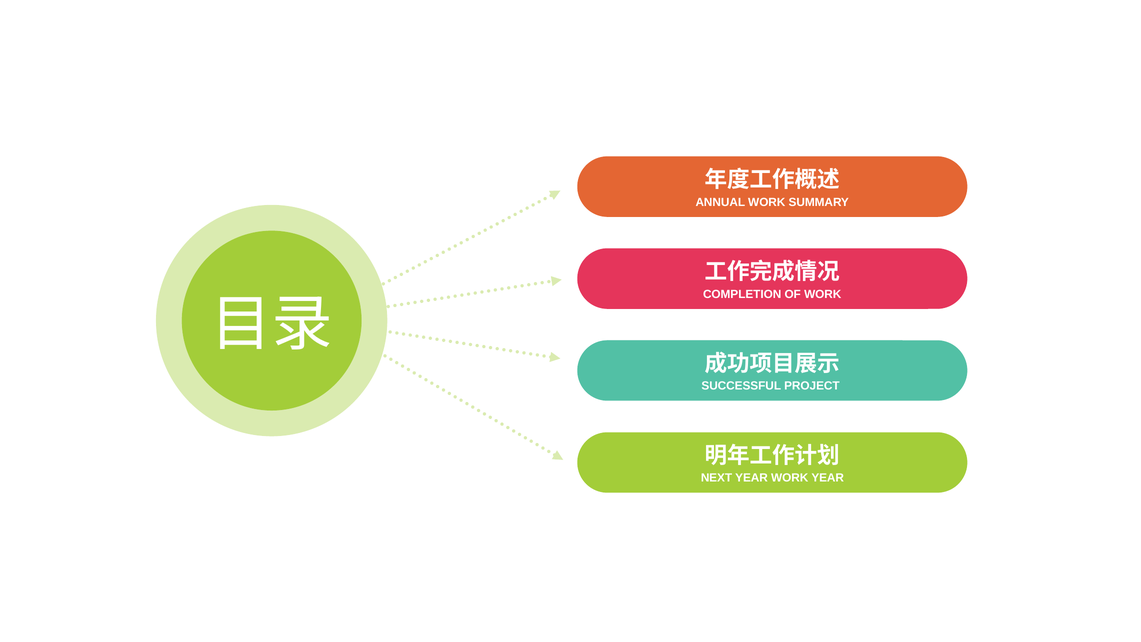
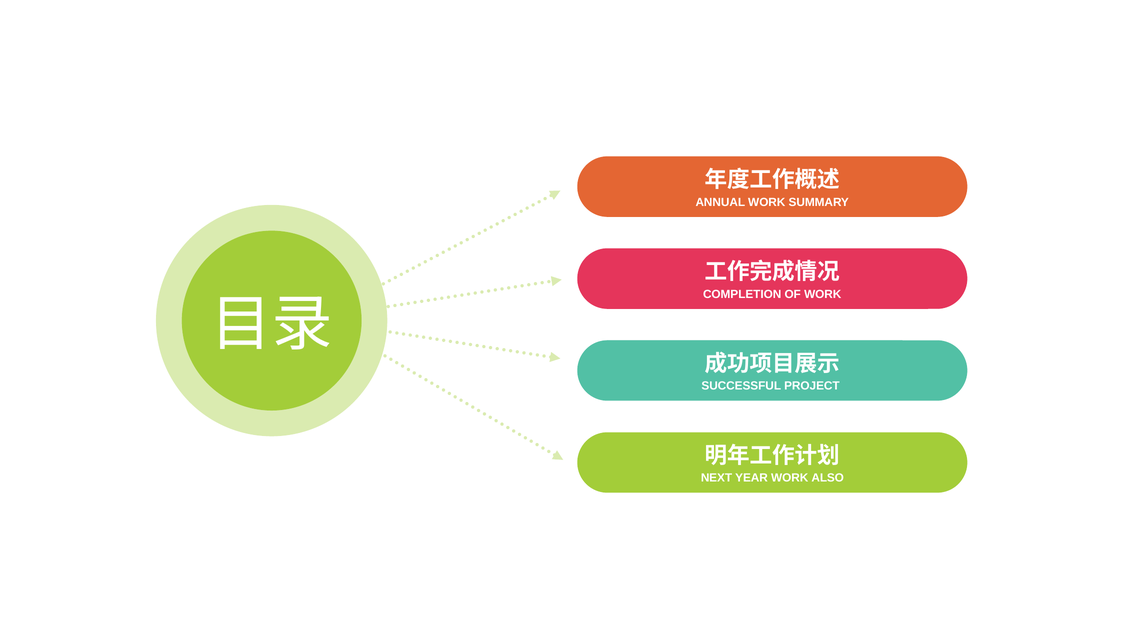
WORK YEAR: YEAR -> ALSO
